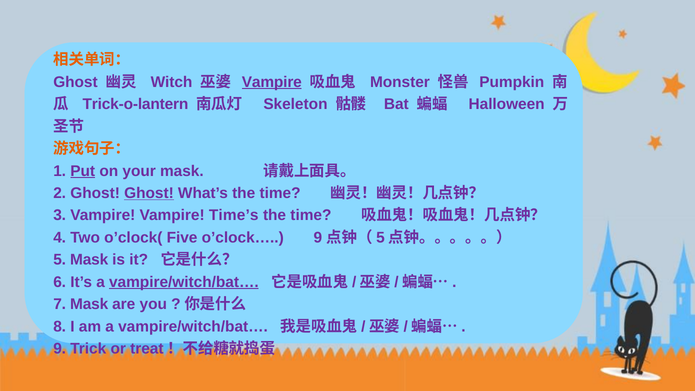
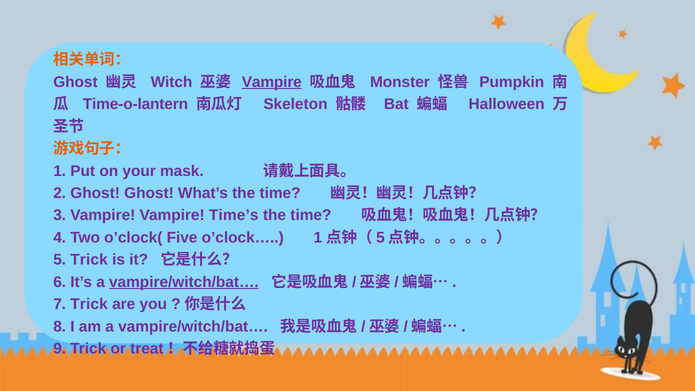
Trick-o-lantern: Trick-o-lantern -> Time-o-lantern
Put underline: present -> none
Ghost at (149, 193) underline: present -> none
o’clock… 9: 9 -> 1
5 Mask: Mask -> Trick
7 Mask: Mask -> Trick
